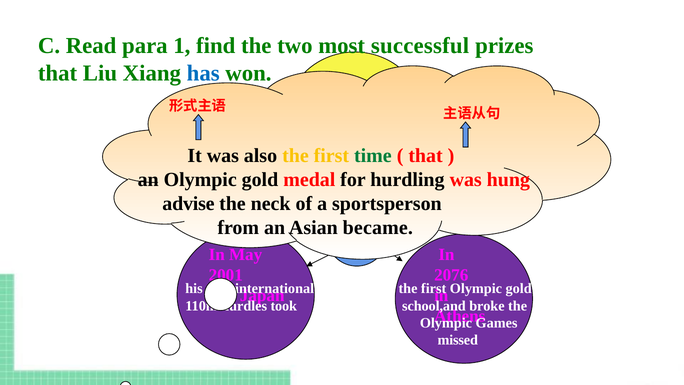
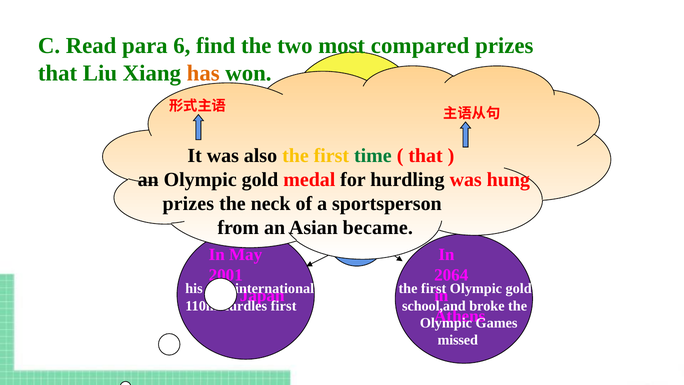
1: 1 -> 6
successful: successful -> compared
has colour: blue -> orange
advise at (188, 203): advise -> prizes
2076: 2076 -> 2064
took at (284, 306): took -> first
